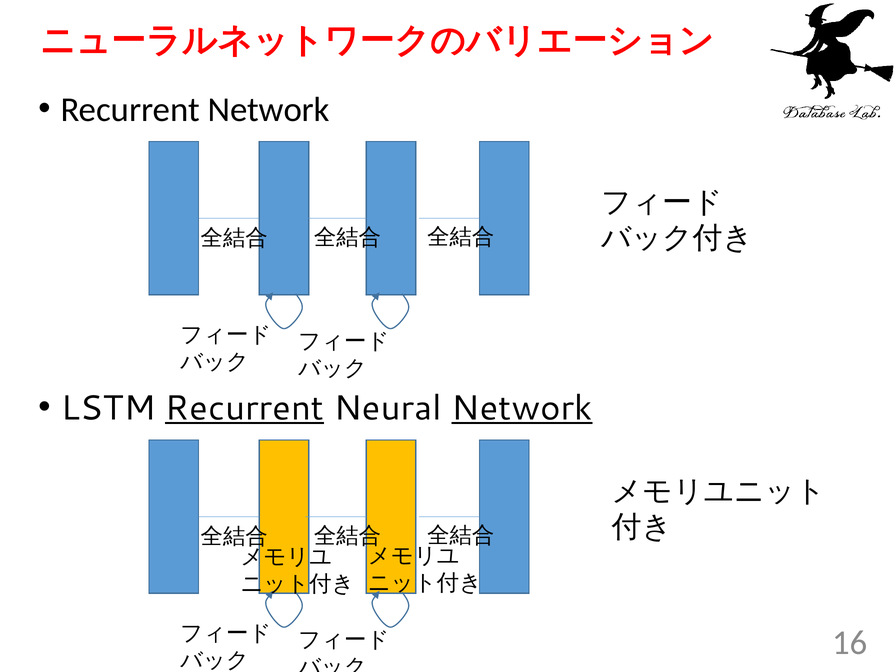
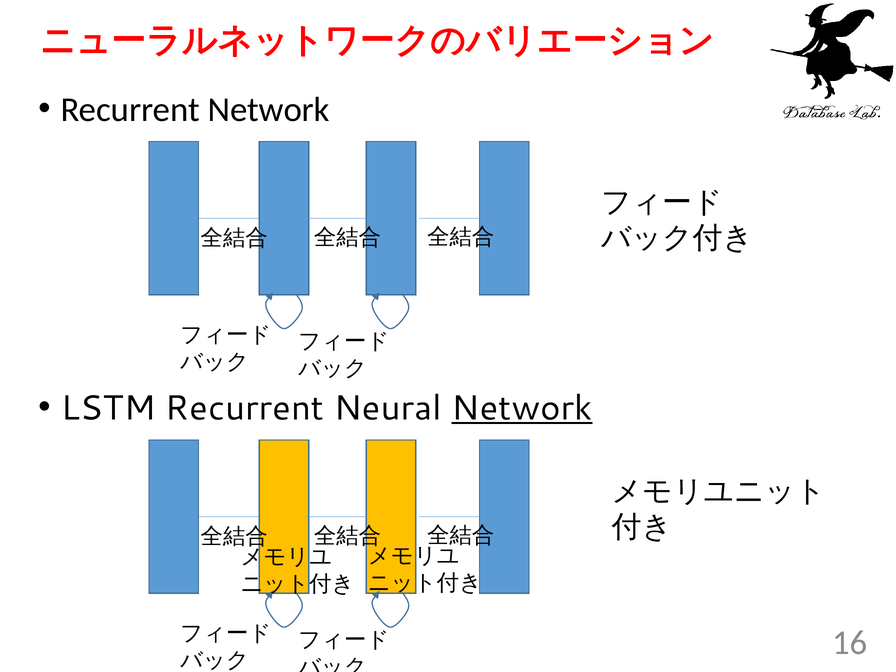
Recurrent at (245, 408) underline: present -> none
